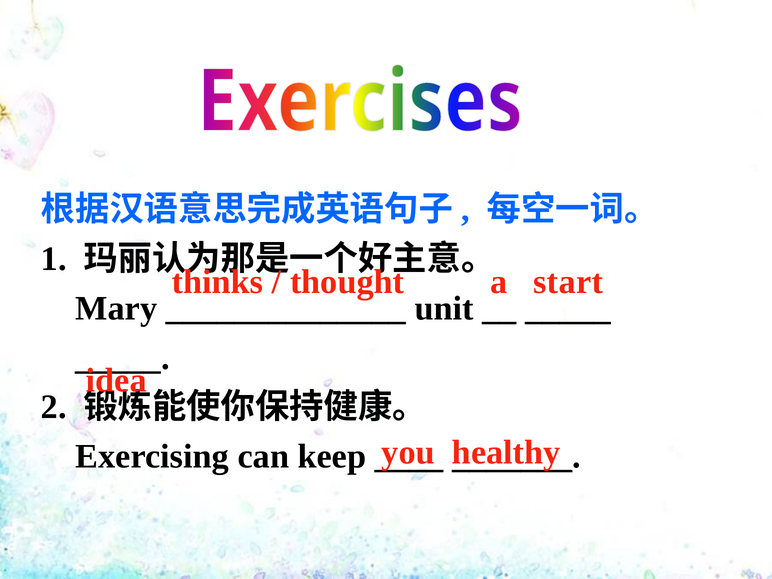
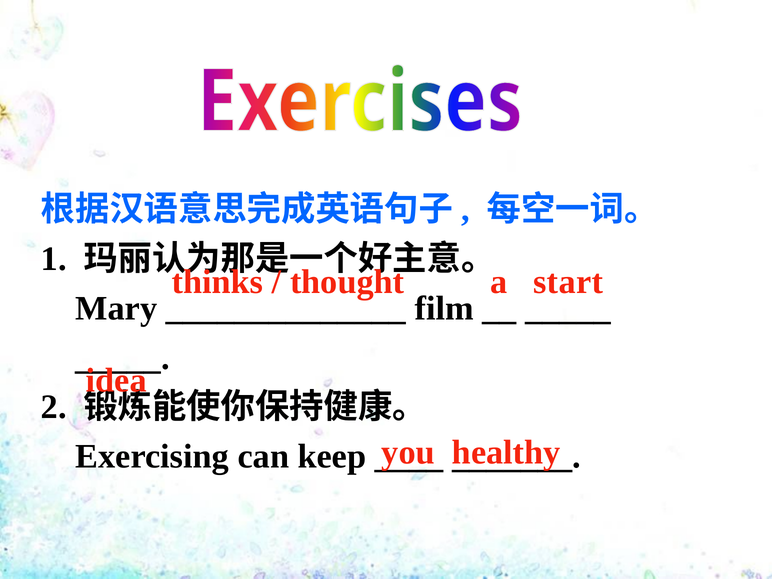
unit: unit -> film
